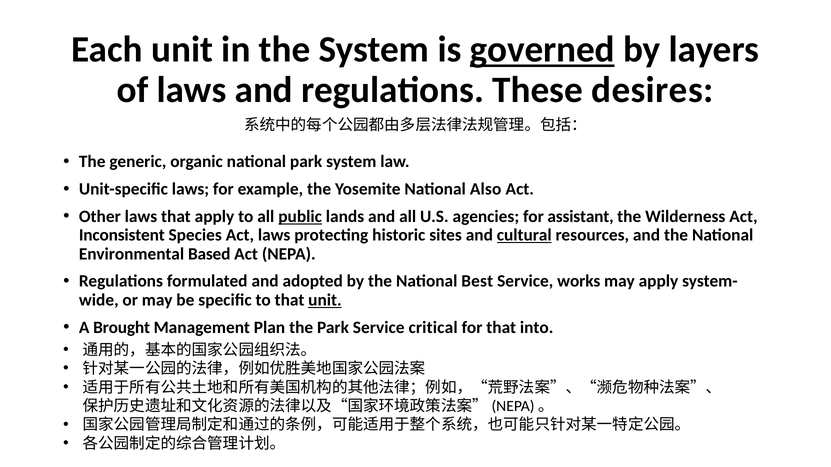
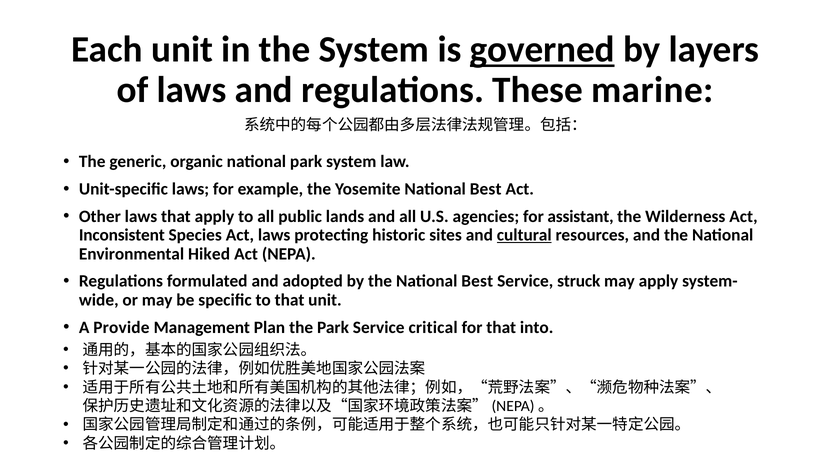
desires: desires -> marine
Yosemite National Also: Also -> Best
public underline: present -> none
Based: Based -> Hiked
works: works -> struck
unit at (325, 300) underline: present -> none
Brought: Brought -> Provide
